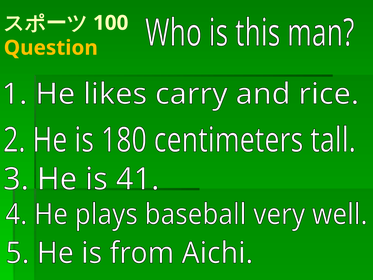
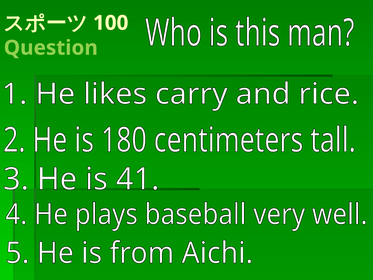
Question colour: yellow -> light green
